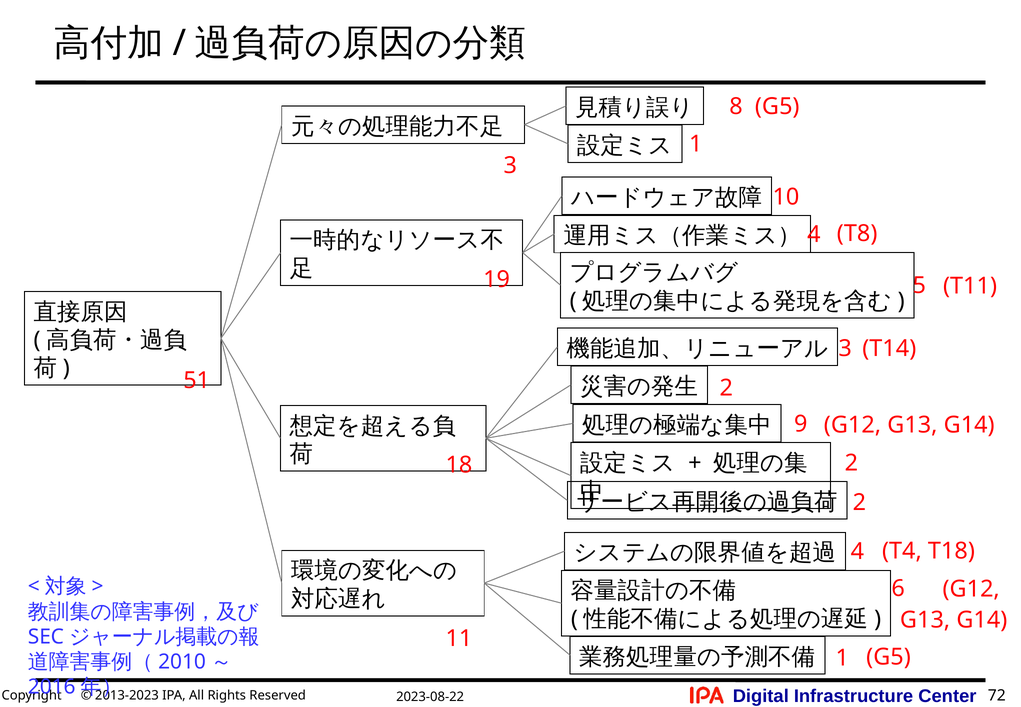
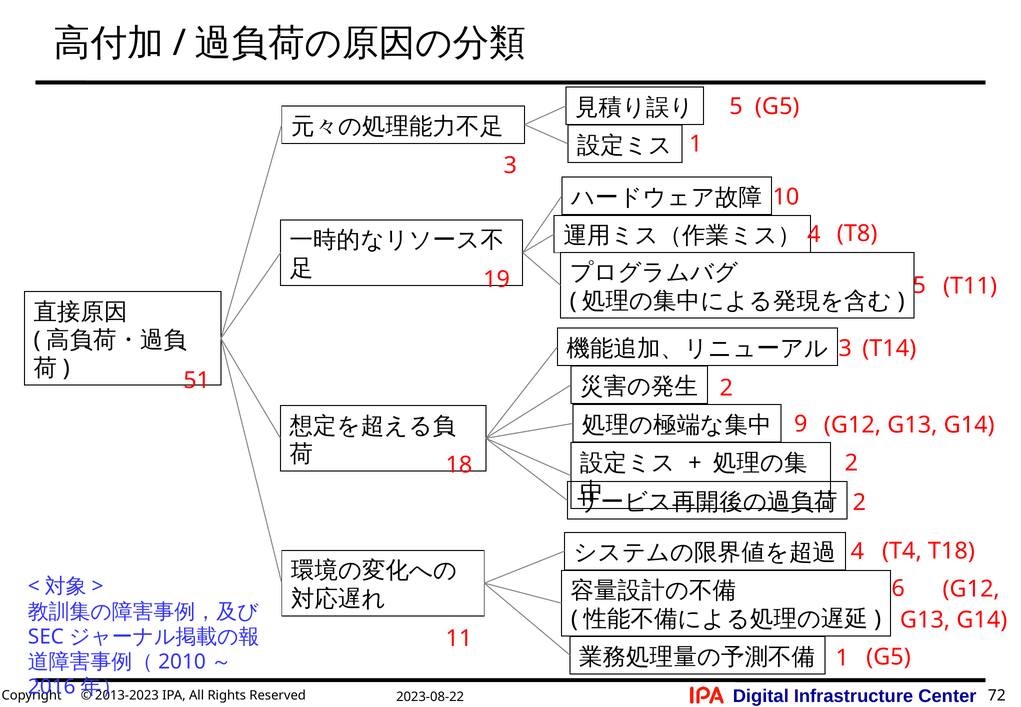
8 at (736, 107): 8 -> 5
